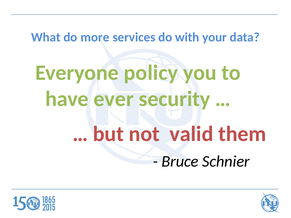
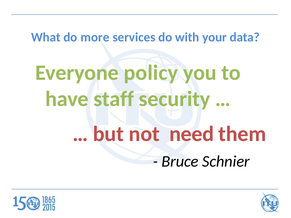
ever: ever -> staff
valid: valid -> need
